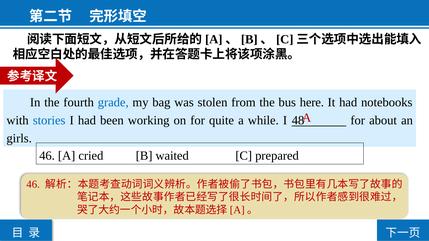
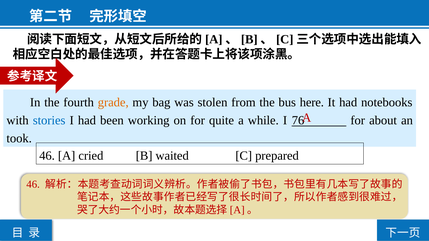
grade colour: blue -> orange
48: 48 -> 76
girls: girls -> took
